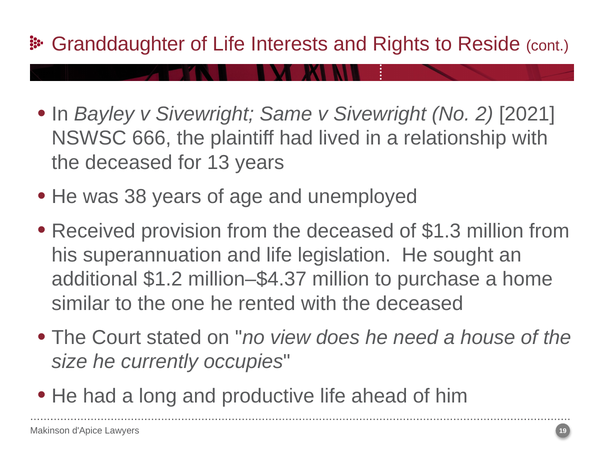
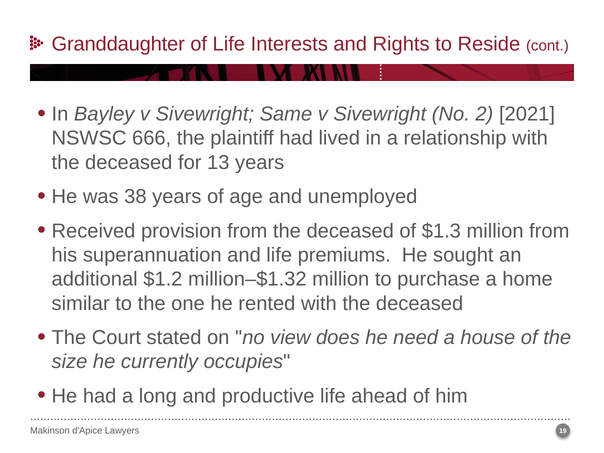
legislation: legislation -> premiums
million–$4.37: million–$4.37 -> million–$1.32
